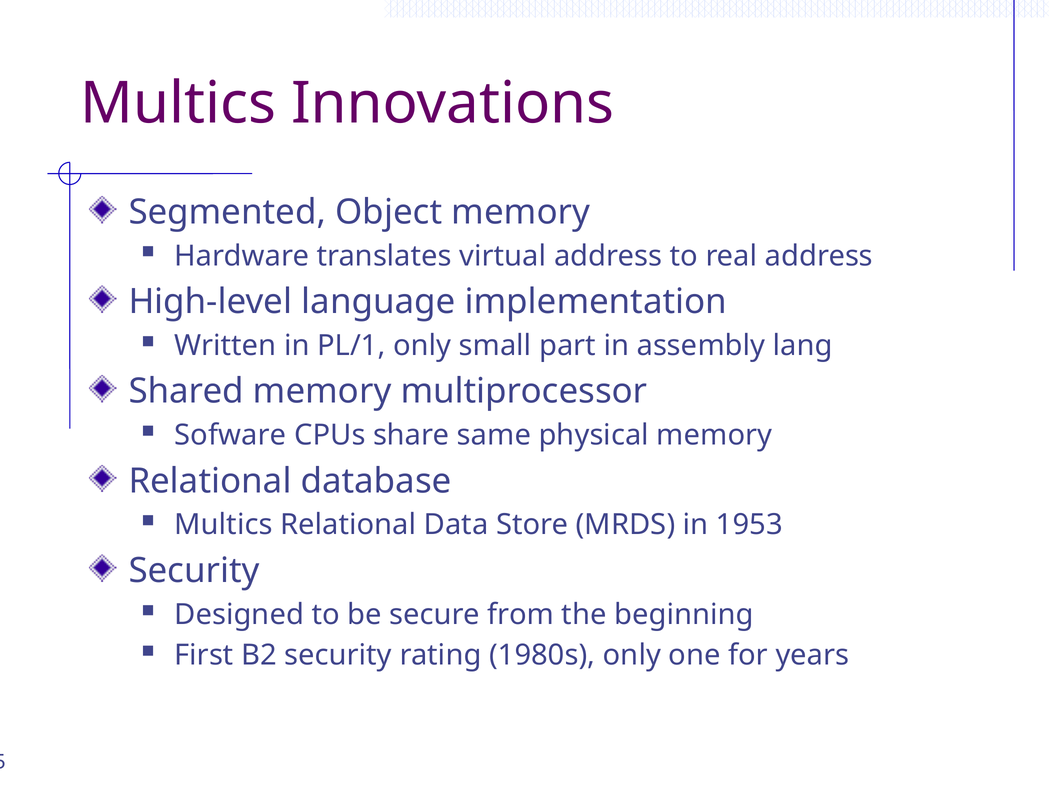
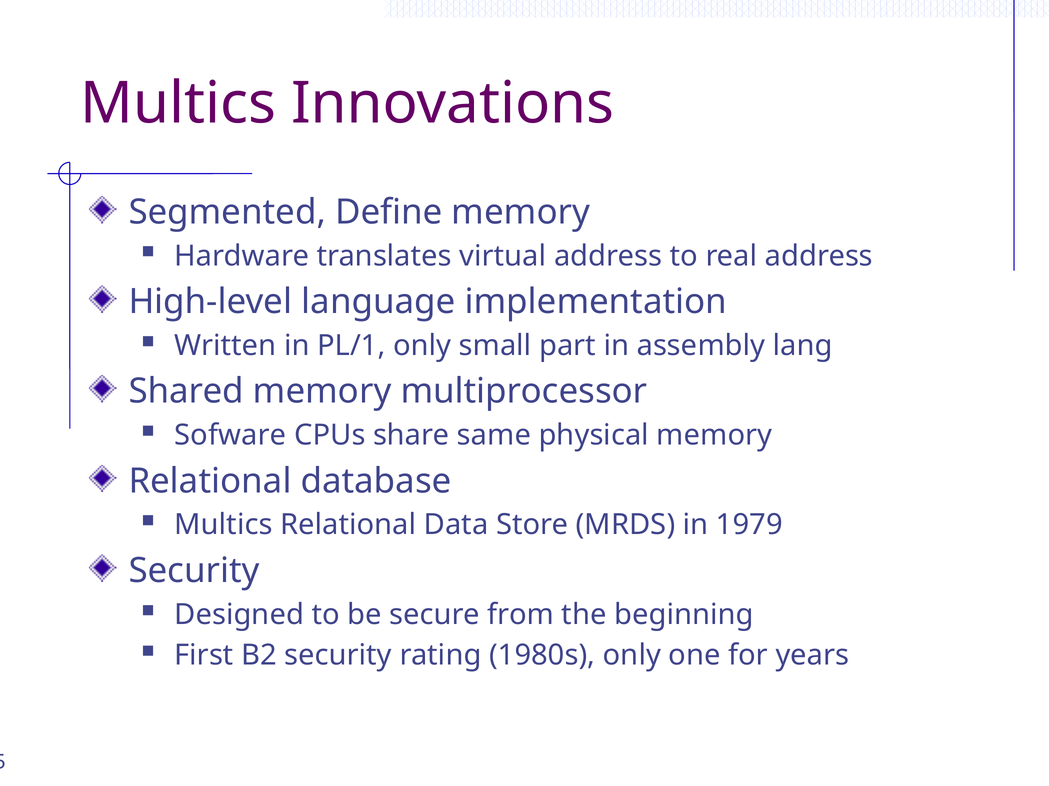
Object: Object -> Define
1953: 1953 -> 1979
